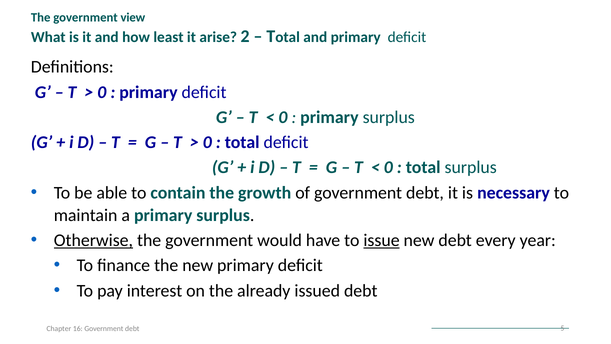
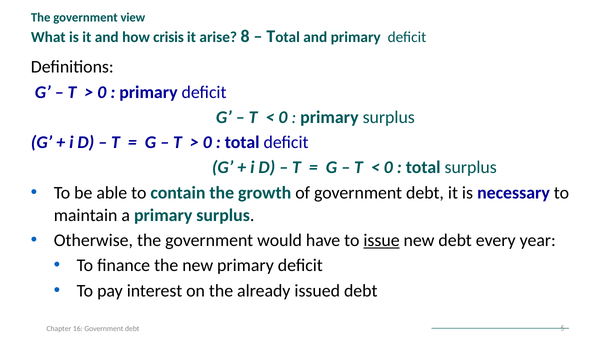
least: least -> crisis
2: 2 -> 8
Otherwise underline: present -> none
